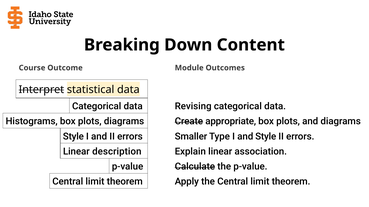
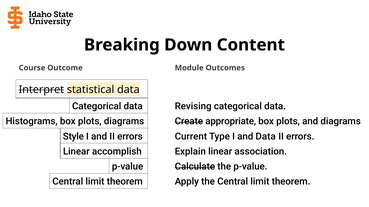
Smaller: Smaller -> Current
and Style: Style -> Data
description: description -> accomplish
